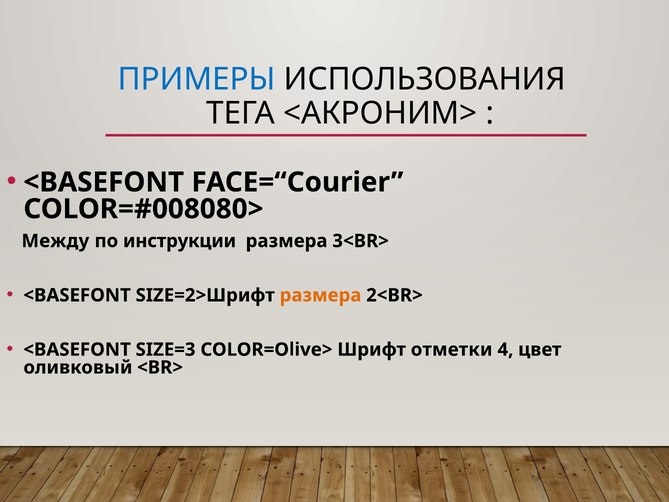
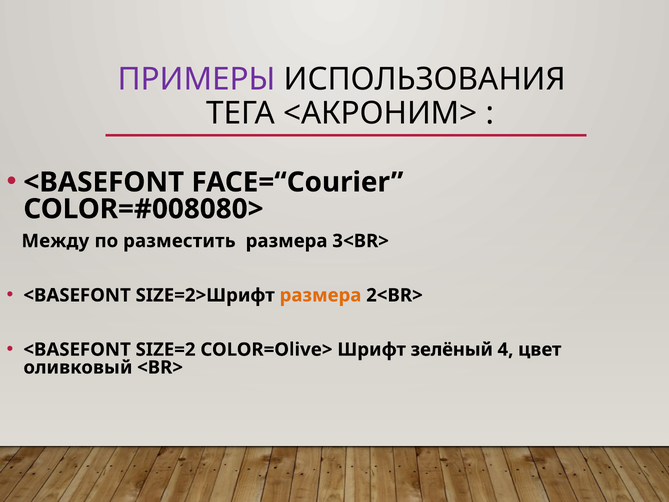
ПРИМЕРЫ colour: blue -> purple
инструкции: инструкции -> разместить
SIZE=3: SIZE=3 -> SIZE=2
отметки: отметки -> зелёный
